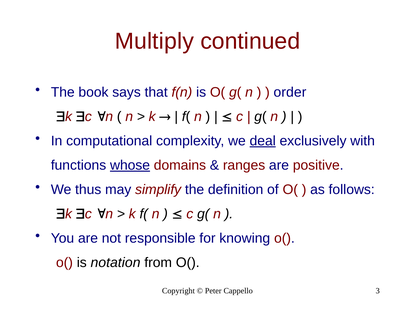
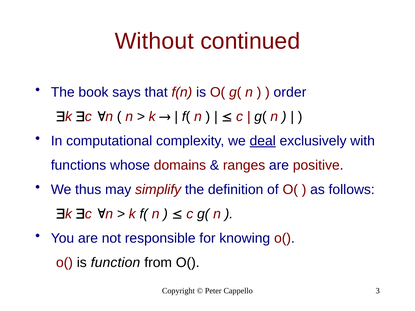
Multiply: Multiply -> Without
whose underline: present -> none
notation: notation -> function
